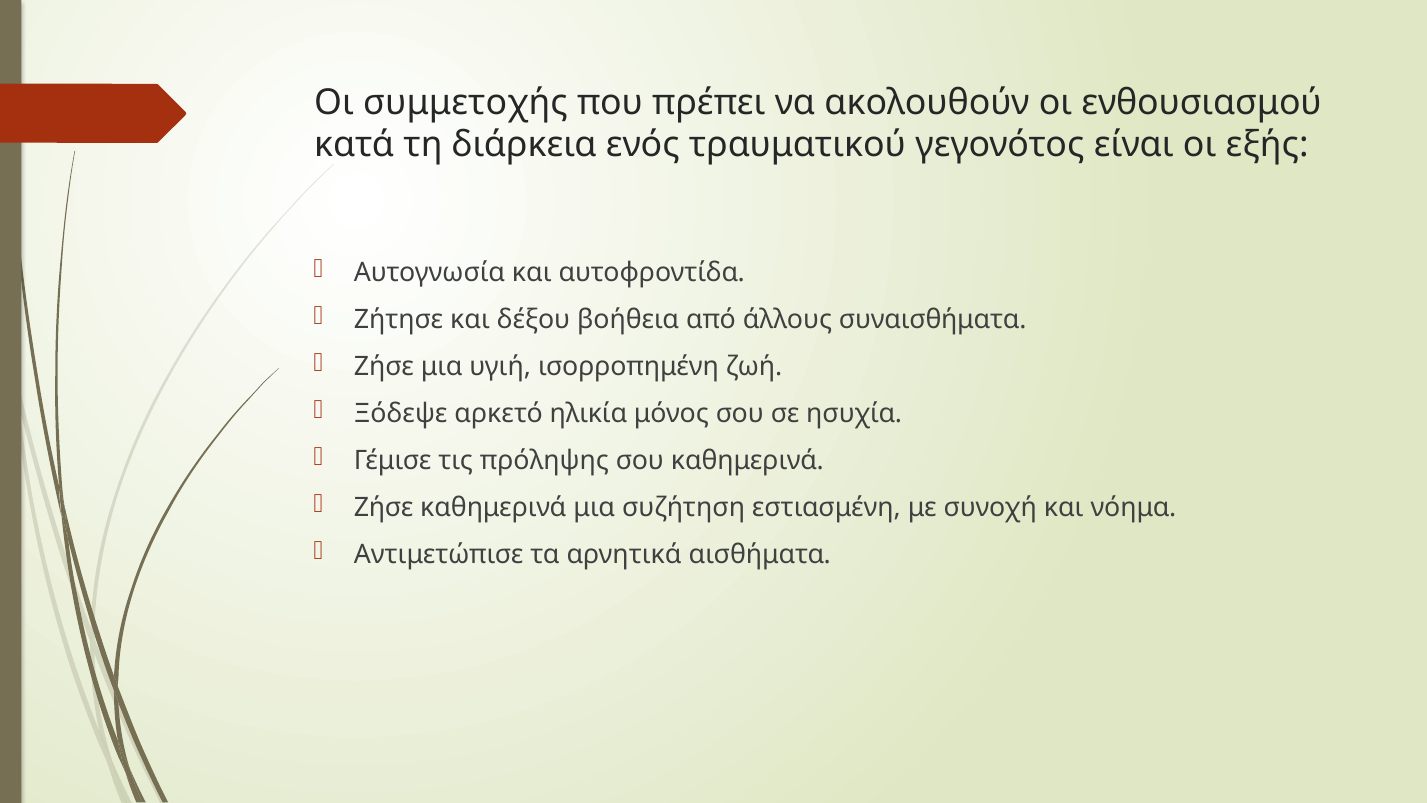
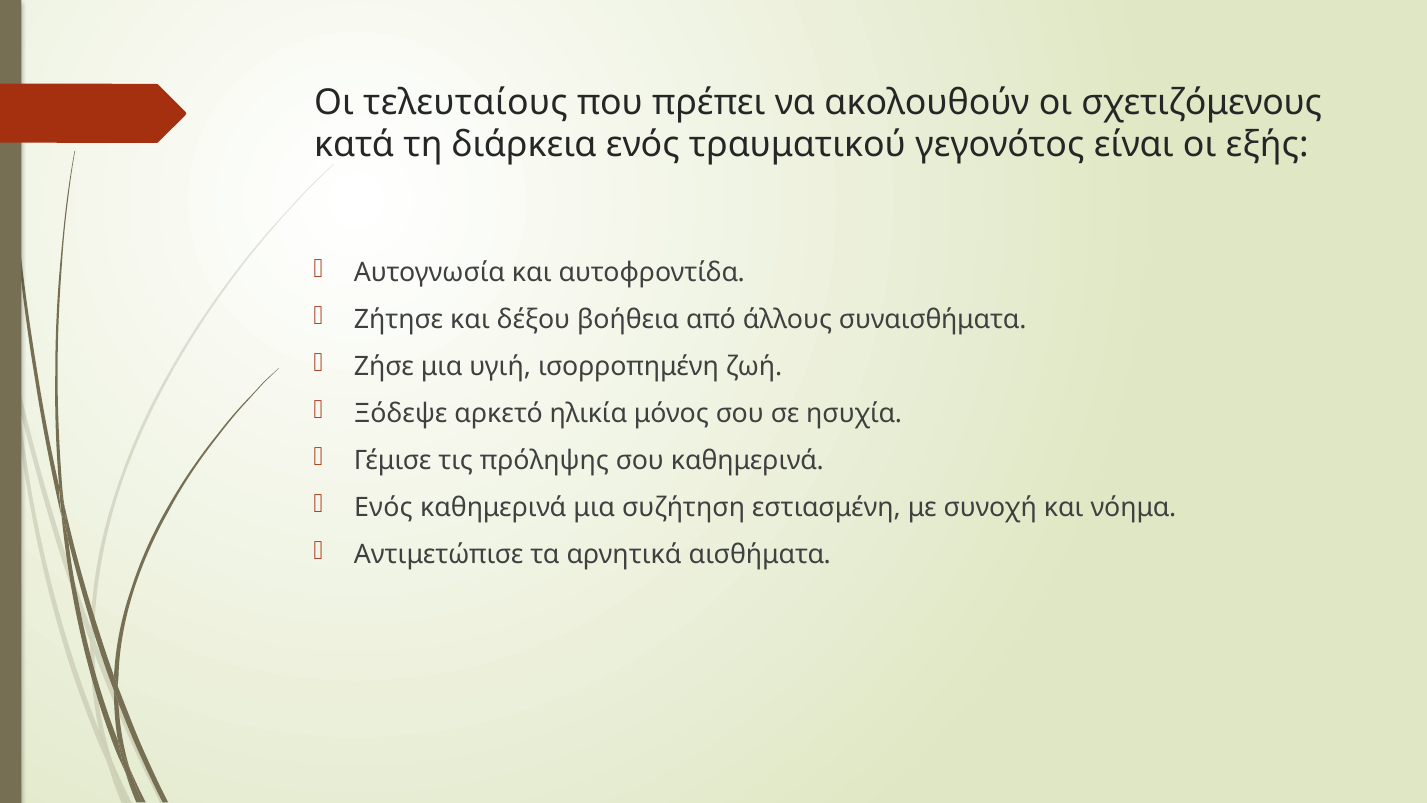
συμμετοχής: συμμετοχής -> τελευταίους
ενθουσιασμού: ενθουσιασμού -> σχετιζόμενους
Ζήσε at (384, 508): Ζήσε -> Ενός
